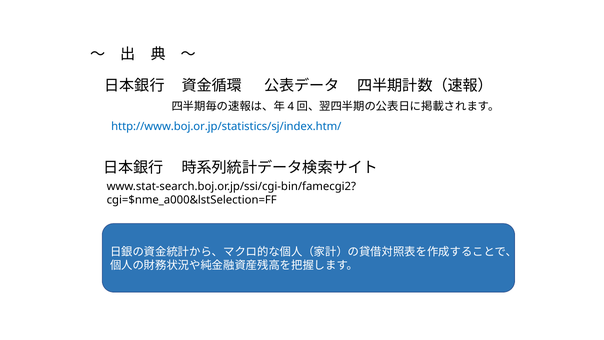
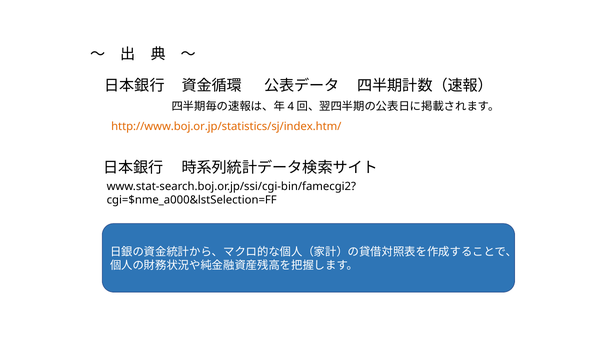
http://www.boj.or.jp/statistics/sj/index.htm/ colour: blue -> orange
